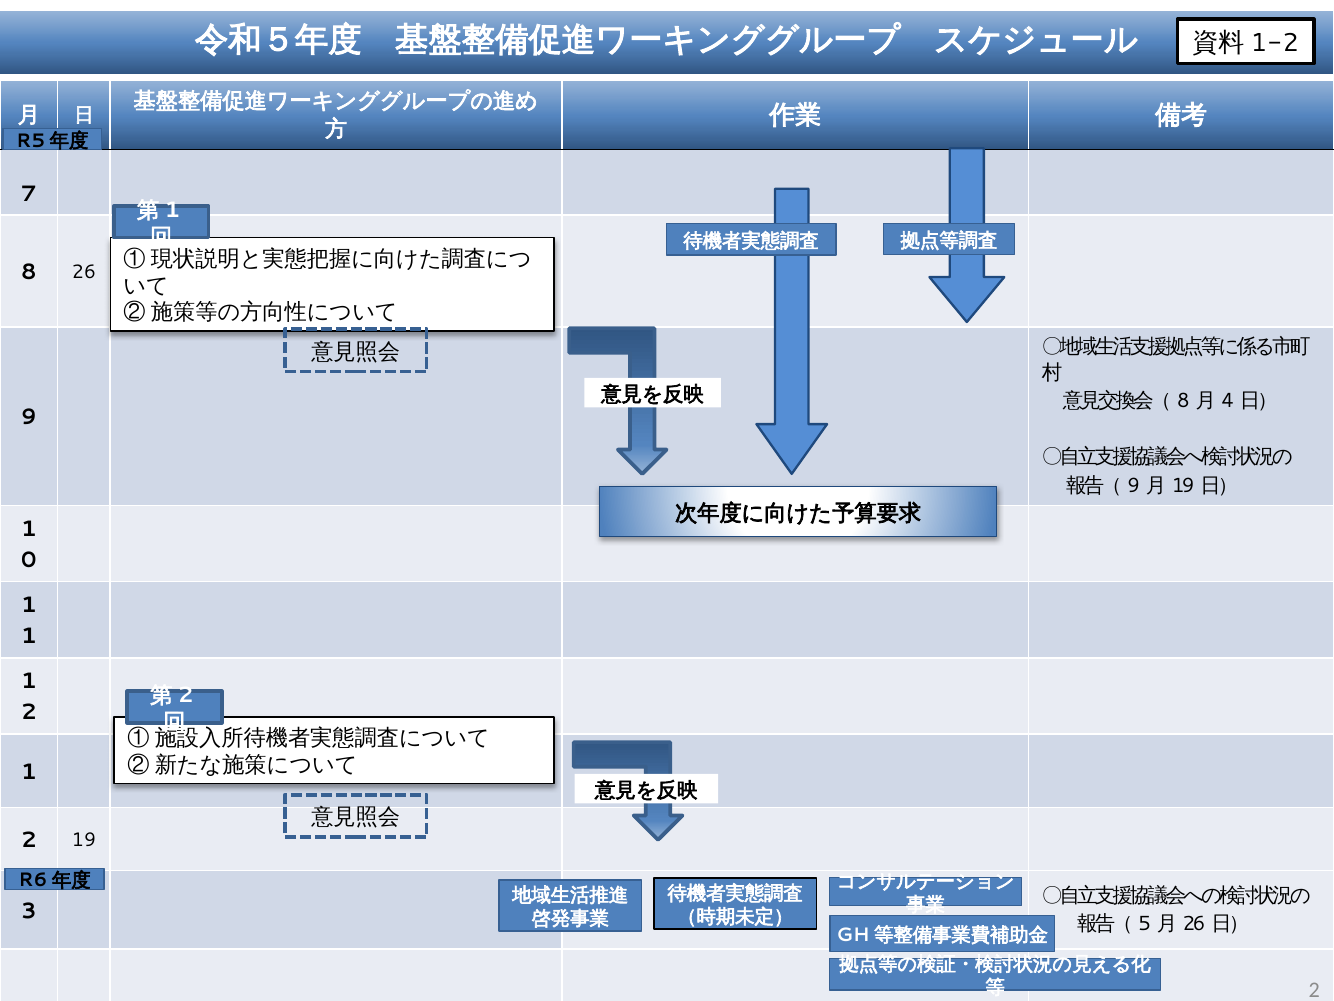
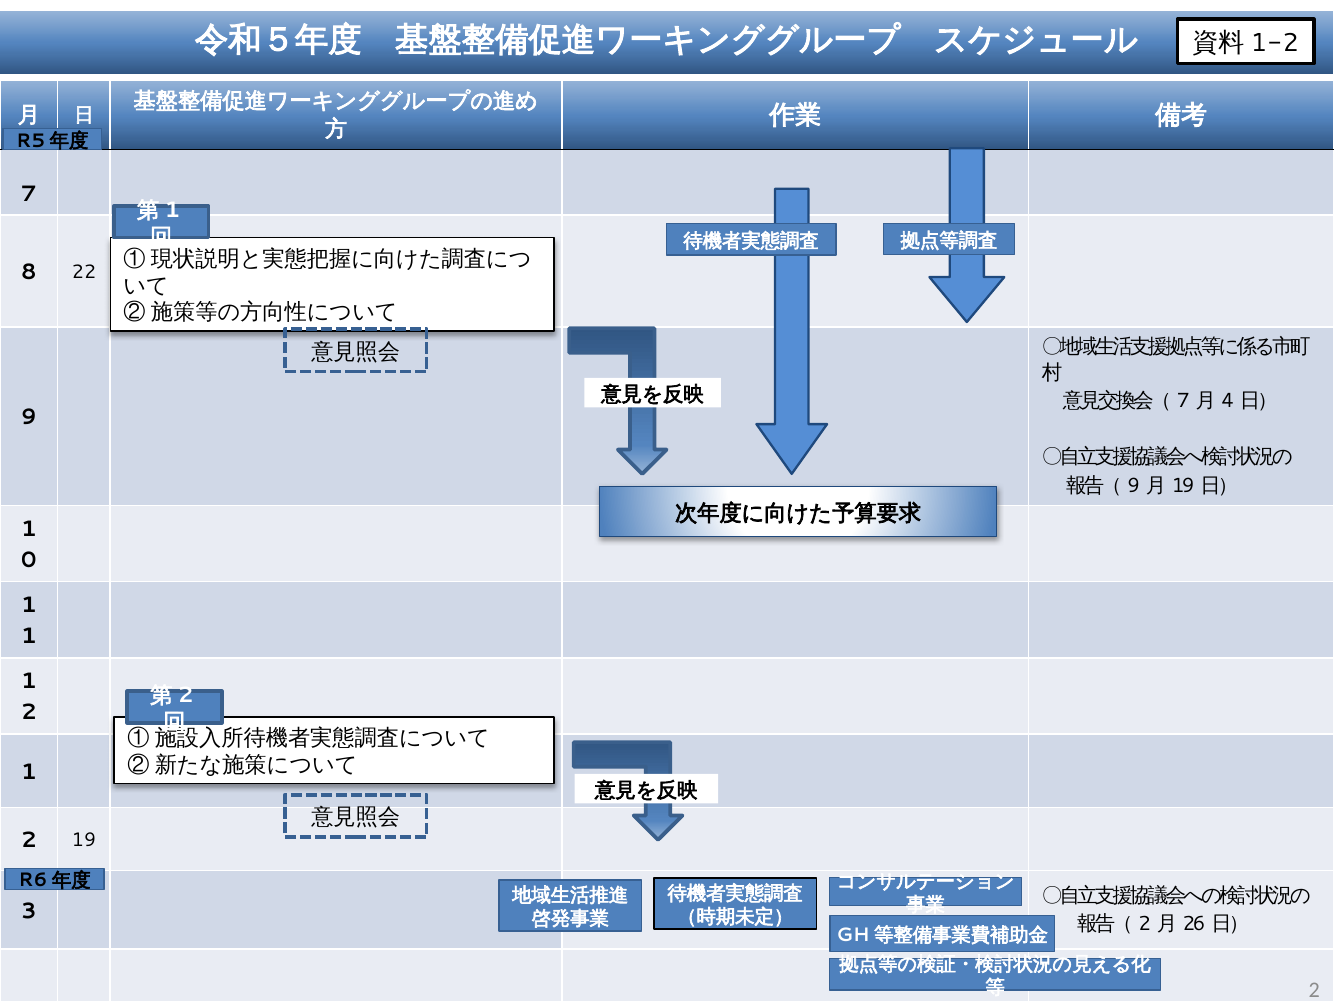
8 26: 26 -> 22
8 at (1183, 401): 8 -> 7
5 at (1145, 923): 5 -> 2
